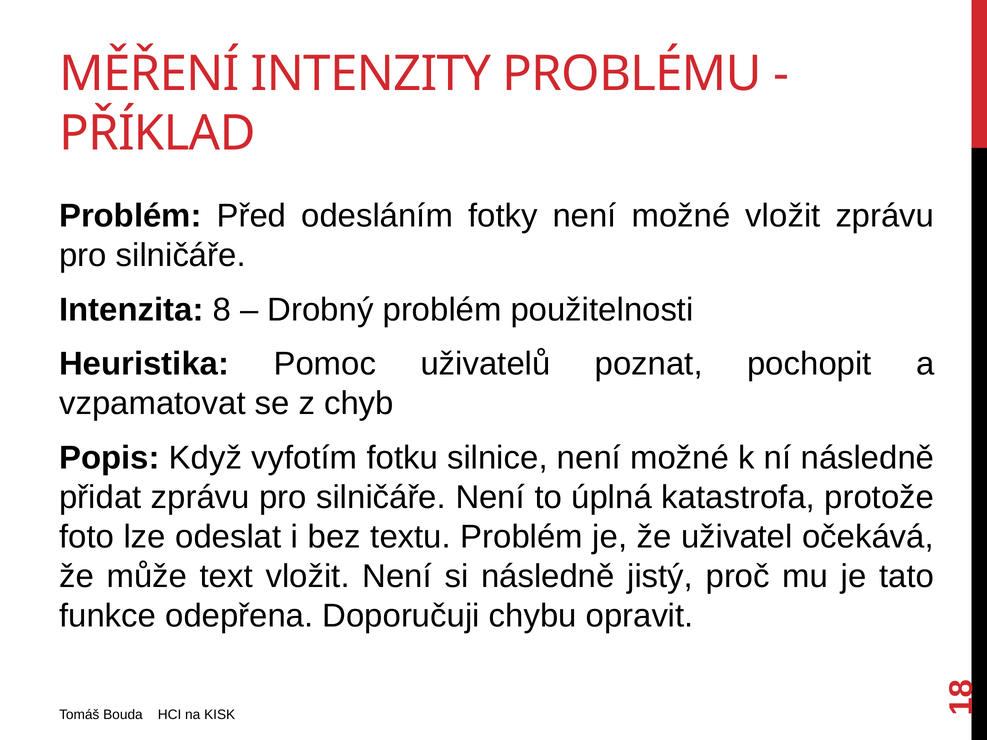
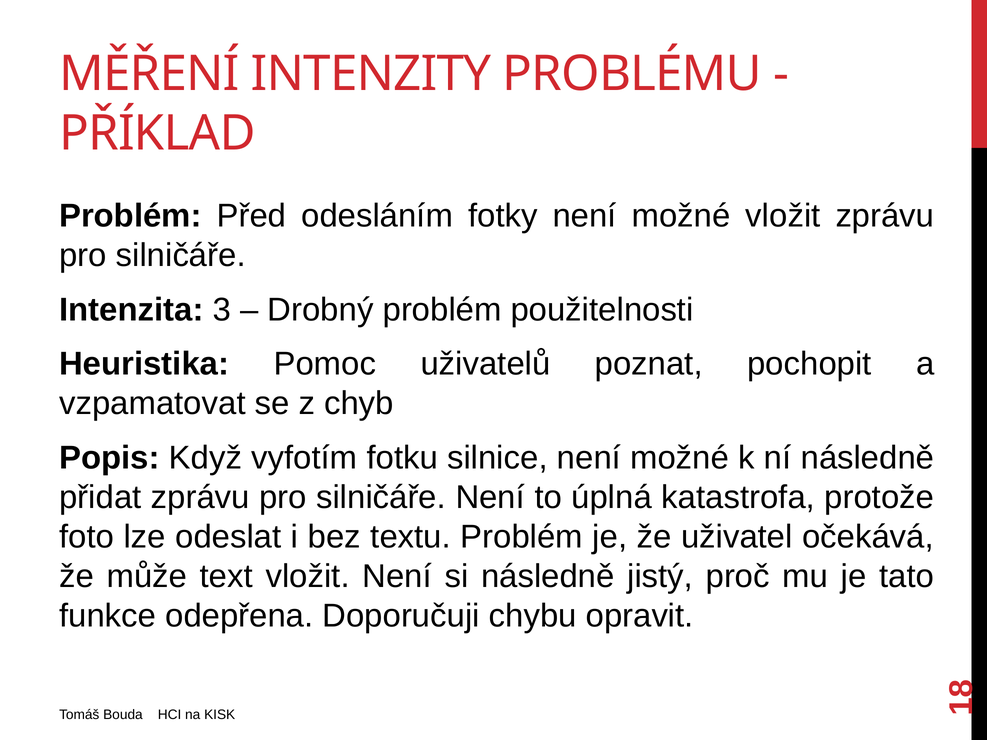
Intenzita 8: 8 -> 3
